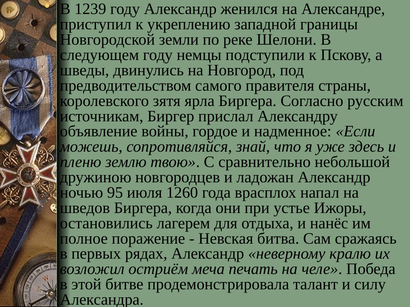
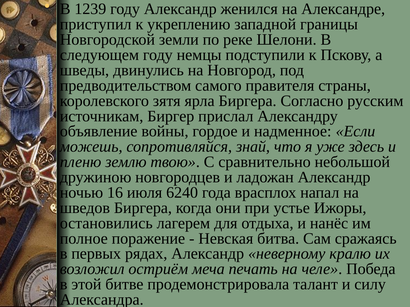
95: 95 -> 16
1260: 1260 -> 6240
